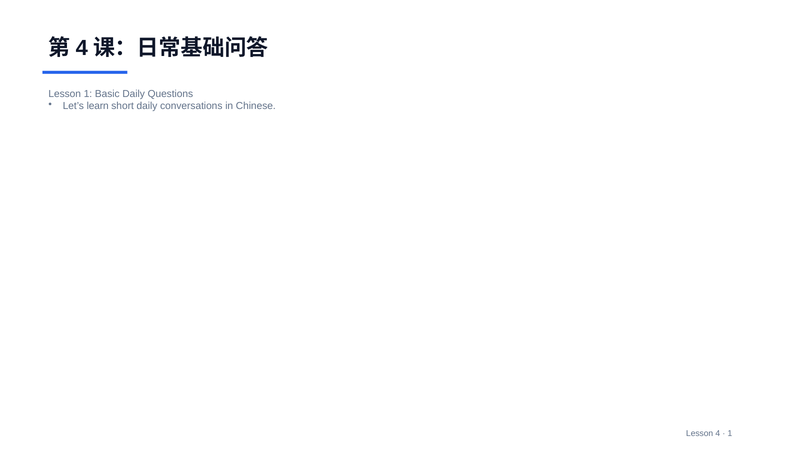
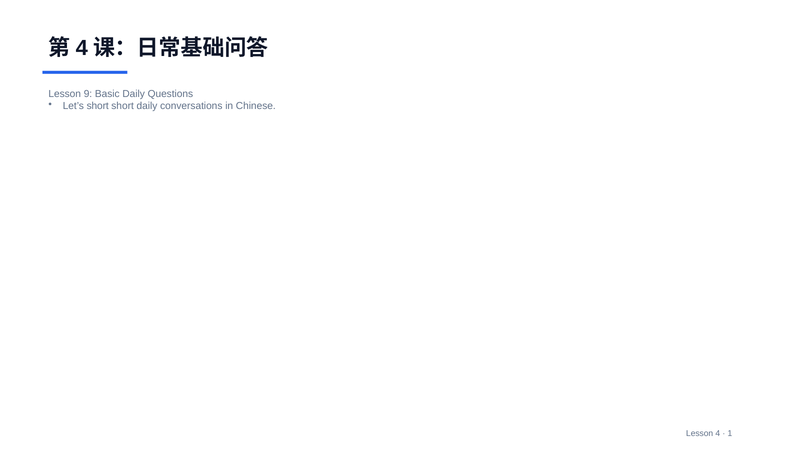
Lesson 1: 1 -> 9
Let’s learn: learn -> short
